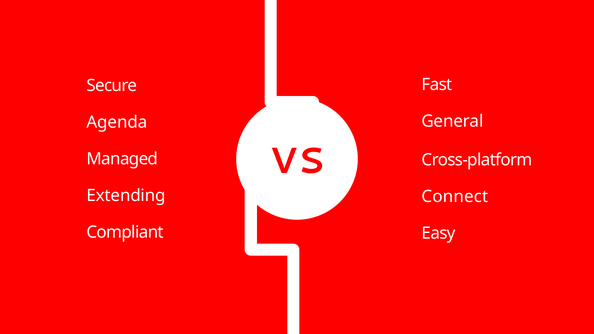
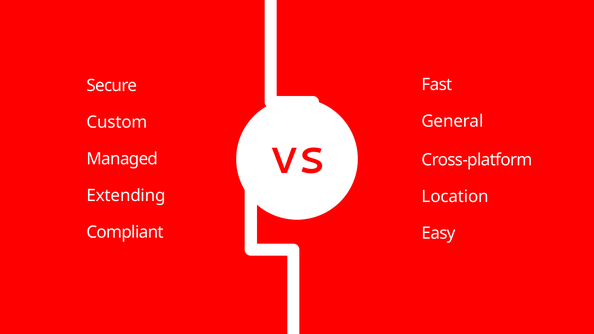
Agenda: Agenda -> Custom
Connect: Connect -> Location
